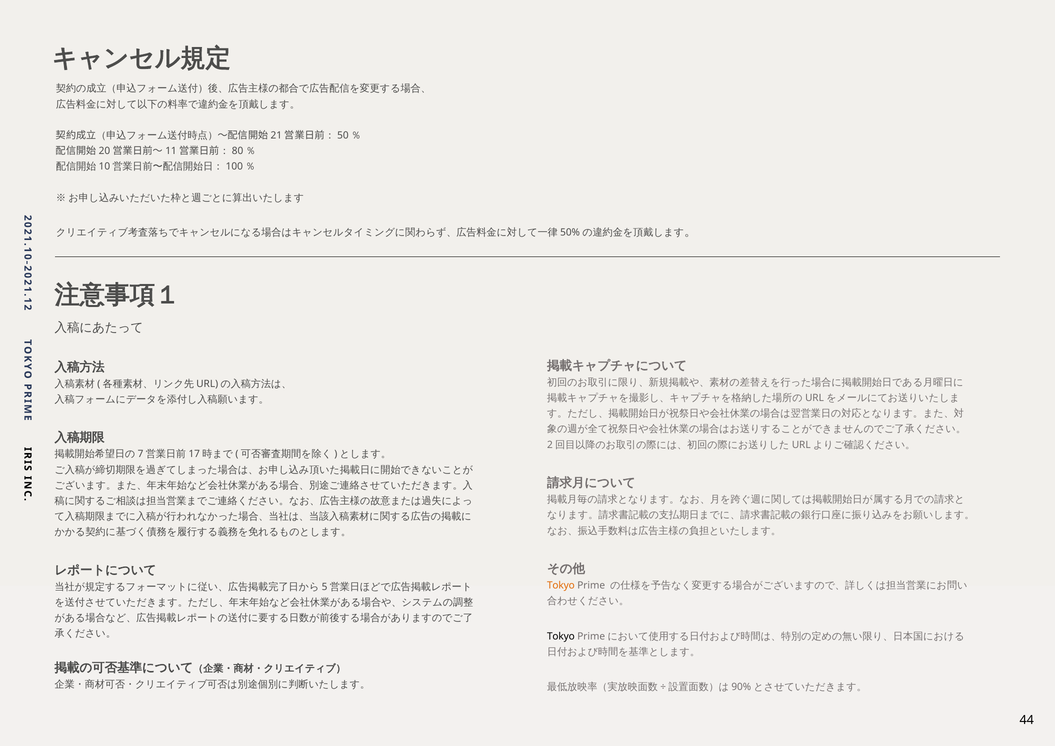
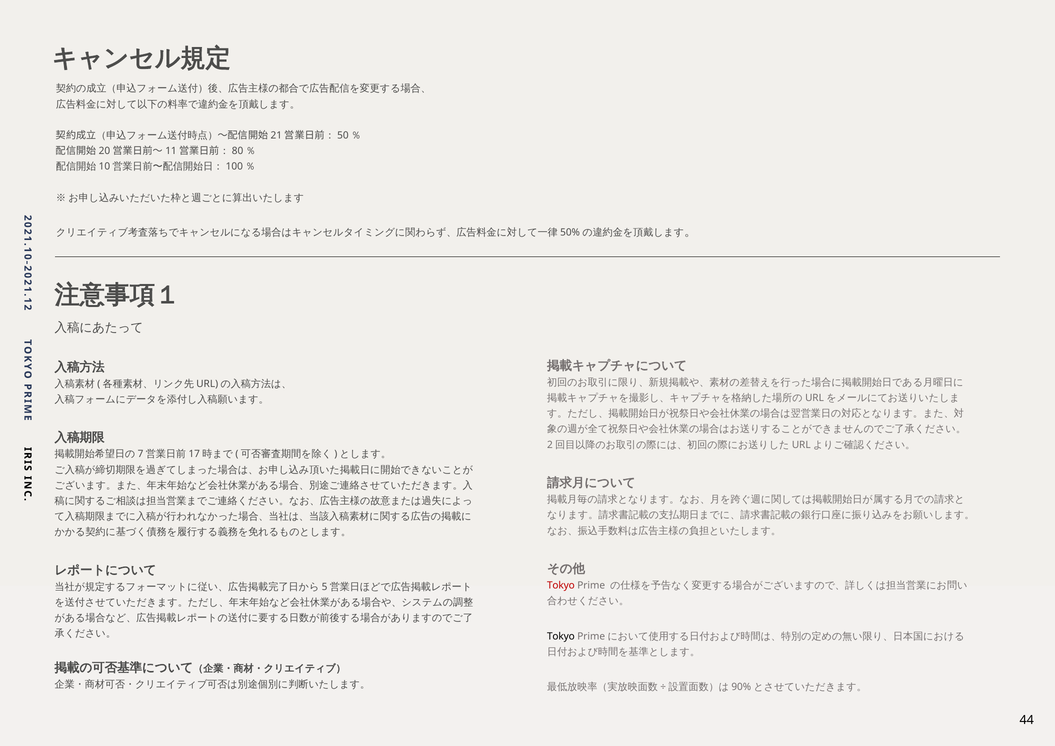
Tokyo at (561, 585) colour: orange -> red
